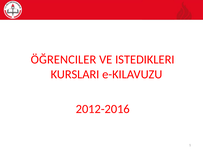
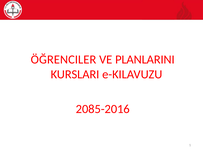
ISTEDIKLERI: ISTEDIKLERI -> PLANLARINI
2012-2016: 2012-2016 -> 2085-2016
